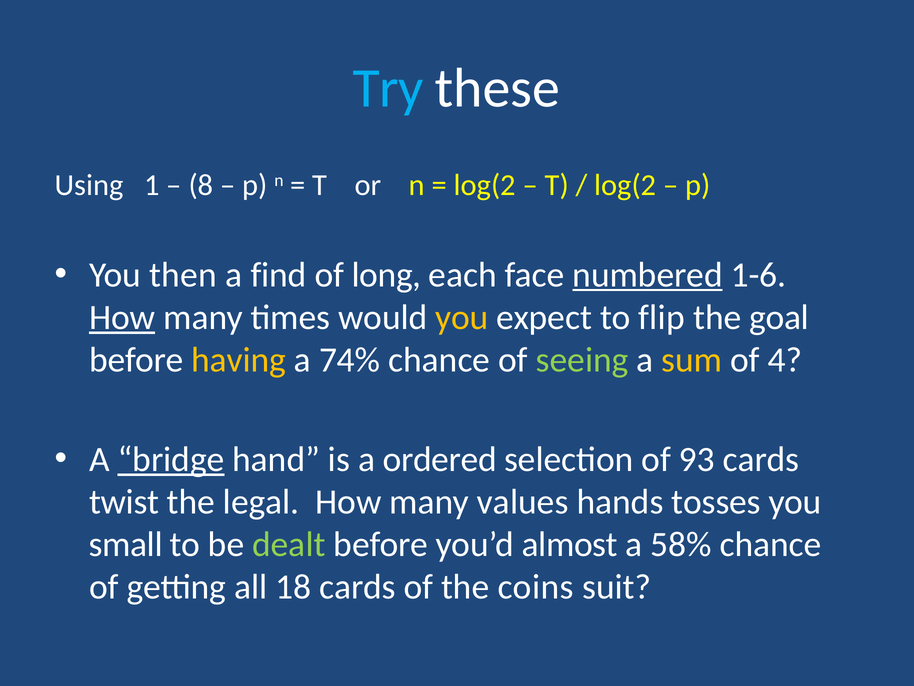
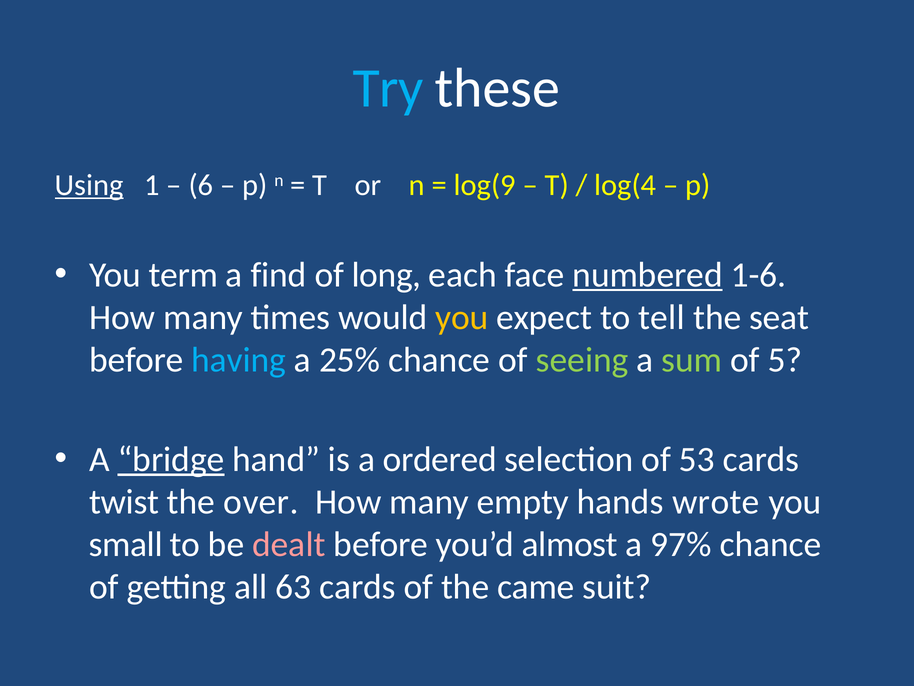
Using underline: none -> present
8: 8 -> 6
log(2 at (485, 185): log(2 -> log(9
log(2 at (625, 185): log(2 -> log(4
then: then -> term
How at (122, 317) underline: present -> none
flip: flip -> tell
goal: goal -> seat
having colour: yellow -> light blue
74%: 74% -> 25%
sum colour: yellow -> light green
4: 4 -> 5
93: 93 -> 53
legal: legal -> over
values: values -> empty
tosses: tosses -> wrote
dealt colour: light green -> pink
58%: 58% -> 97%
18: 18 -> 63
coins: coins -> came
